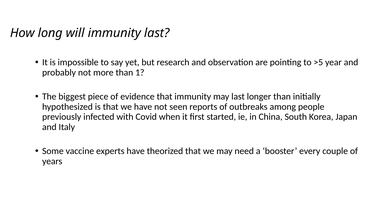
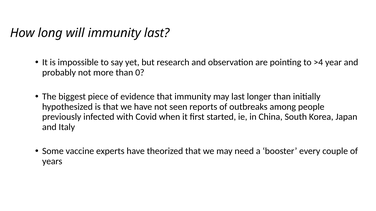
>5: >5 -> >4
1: 1 -> 0
